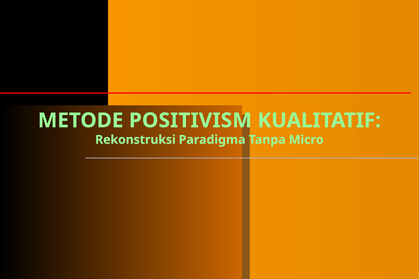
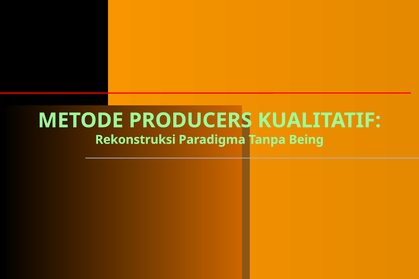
POSITIVISM: POSITIVISM -> PRODUCERS
Micro: Micro -> Being
